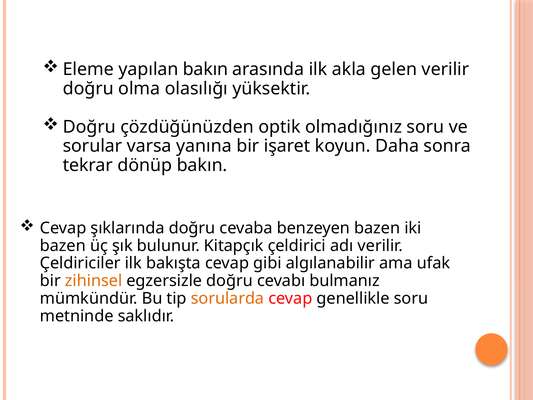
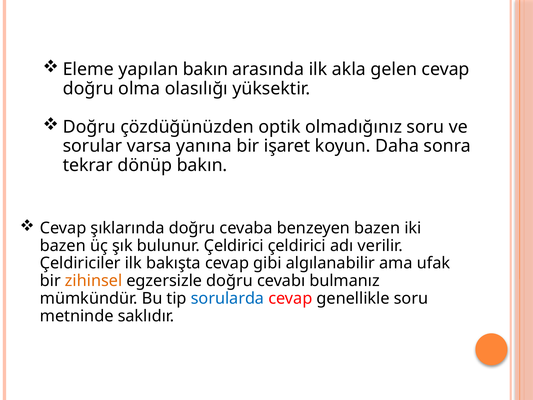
gelen verilir: verilir -> cevap
bulunur Kitapçık: Kitapçık -> Çeldirici
sorularda colour: orange -> blue
